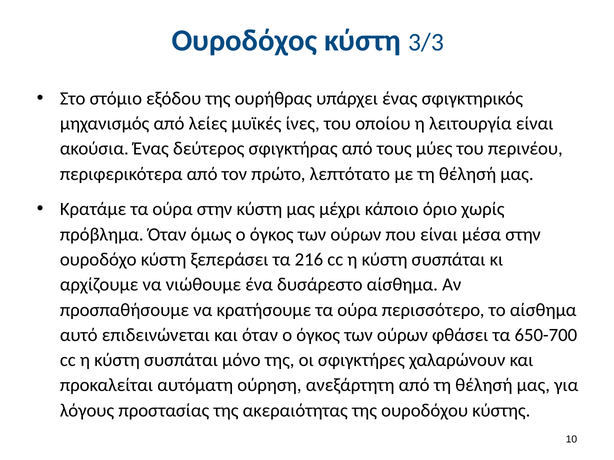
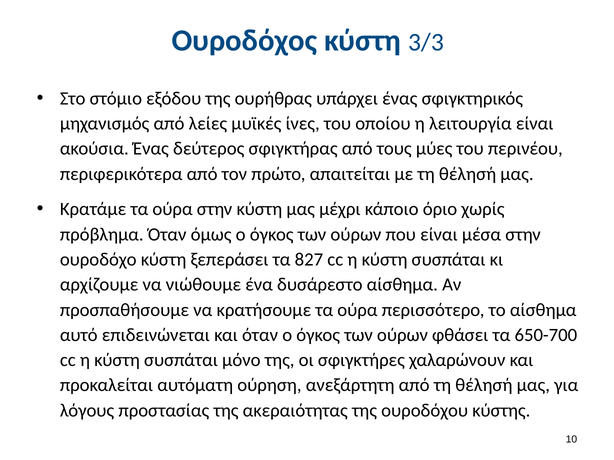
λεπτότατο: λεπτότατο -> απαιτείται
216: 216 -> 827
